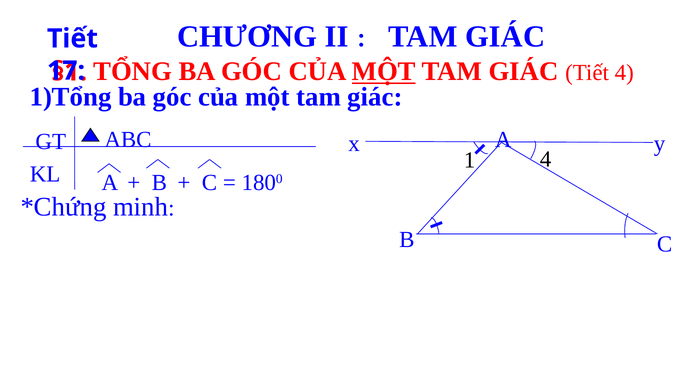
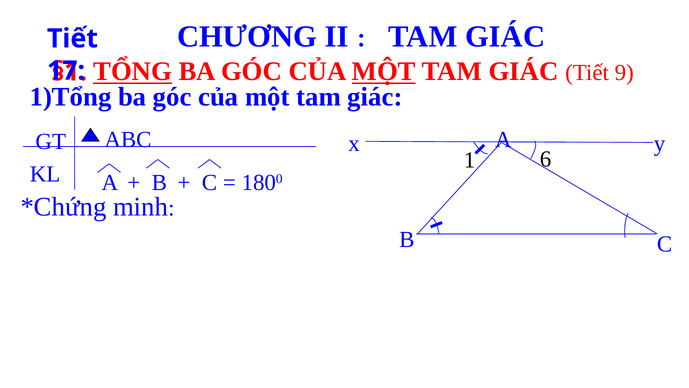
TỔNG underline: none -> present
Tiết 4: 4 -> 9
1 4: 4 -> 6
